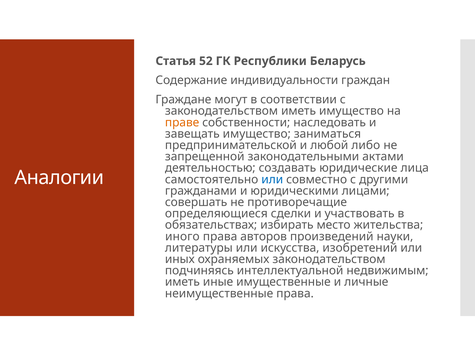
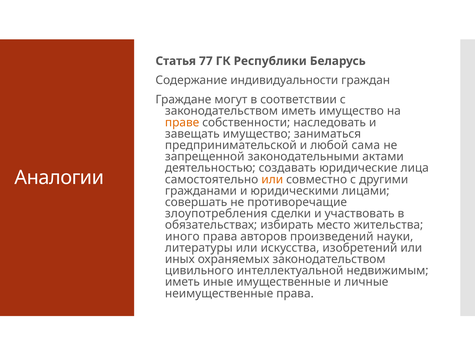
52: 52 -> 77
либо: либо -> сама
или at (272, 180) colour: blue -> orange
определяющиеся: определяющиеся -> злоупотребления
подчиняясь: подчиняясь -> цивильного
